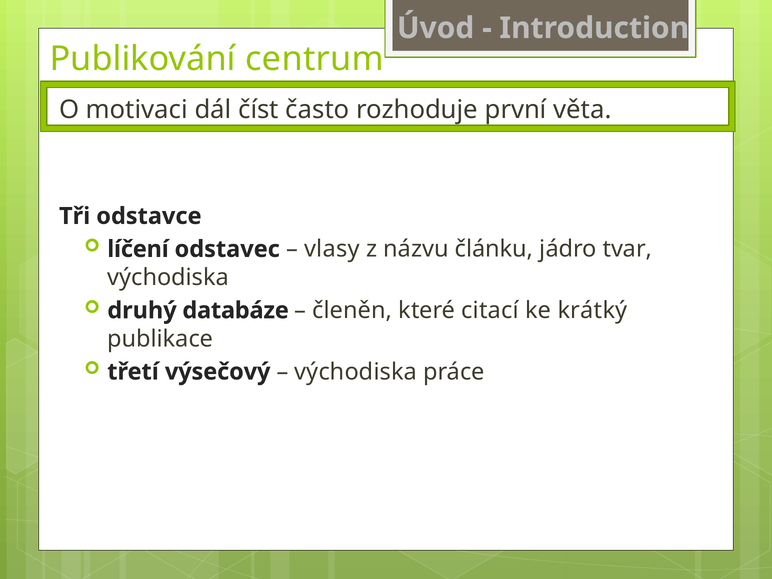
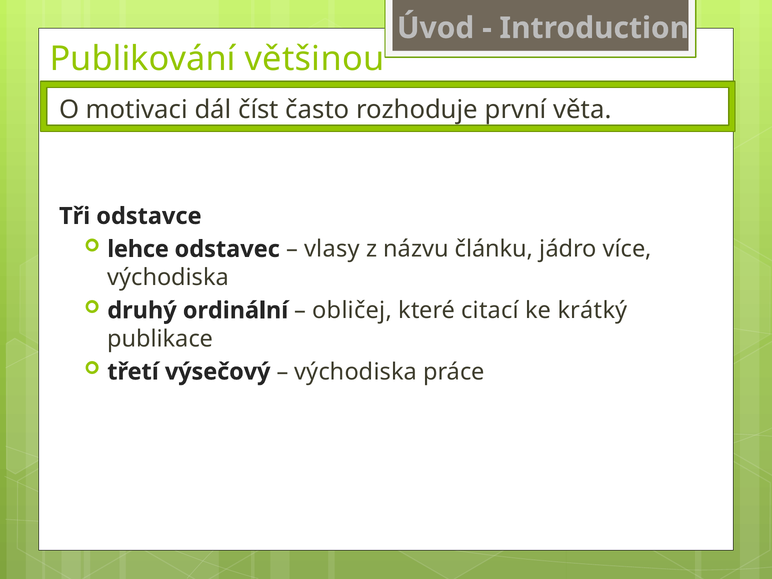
centrum: centrum -> většinou
líčení: líčení -> lehce
tvar: tvar -> více
databáze: databáze -> ordinální
členěn: členěn -> obličej
